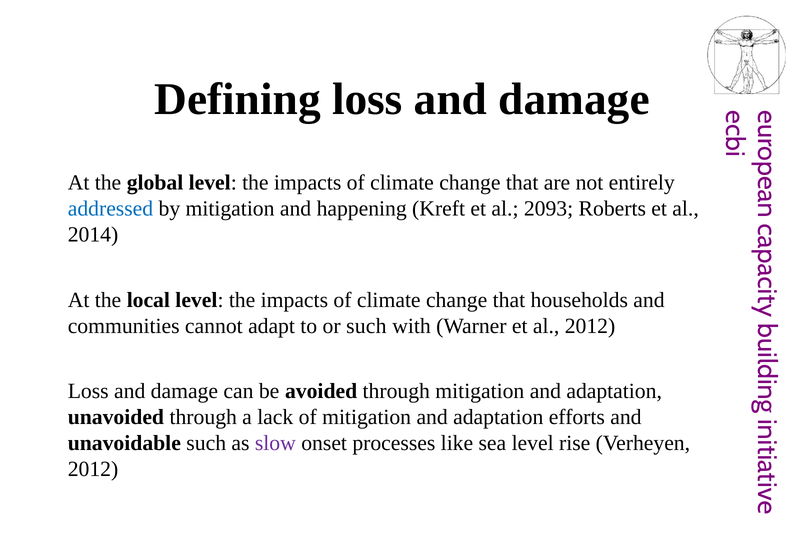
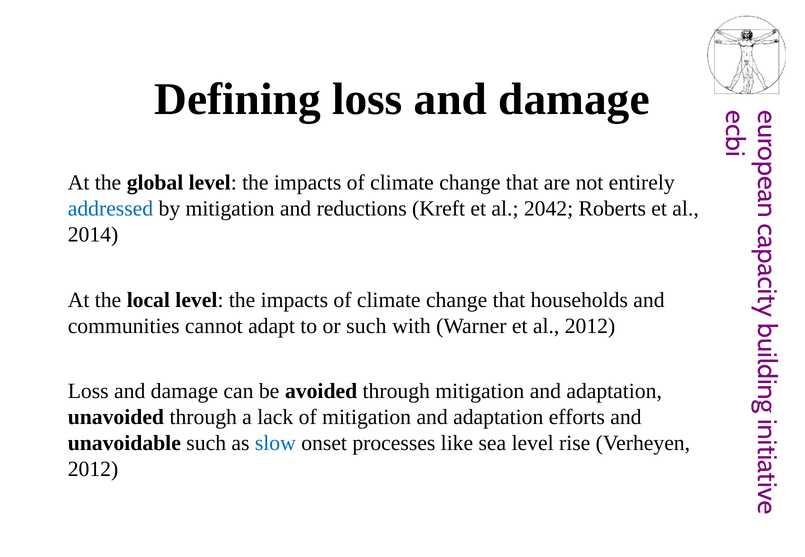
happening: happening -> reductions
2093: 2093 -> 2042
slow colour: purple -> blue
